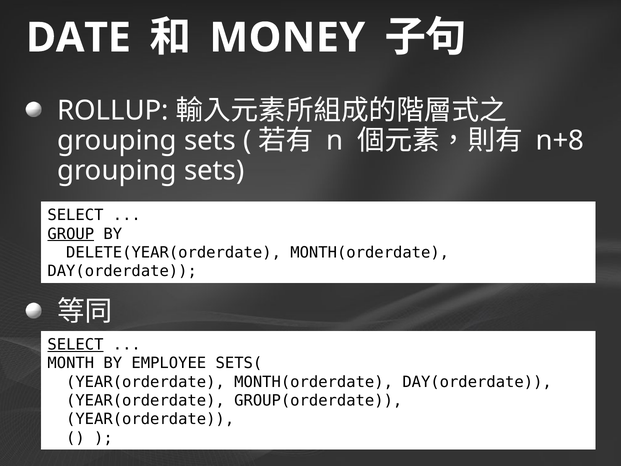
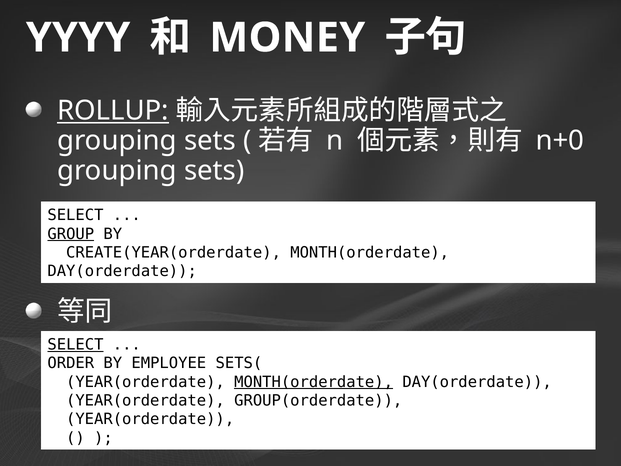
DATE: DATE -> YYYY
ROLLUP underline: none -> present
n+8: n+8 -> n+0
DELETE(YEAR(orderdate: DELETE(YEAR(orderdate -> CREATE(YEAR(orderdate
MONTH: MONTH -> ORDER
MONTH(orderdate at (314, 382) underline: none -> present
